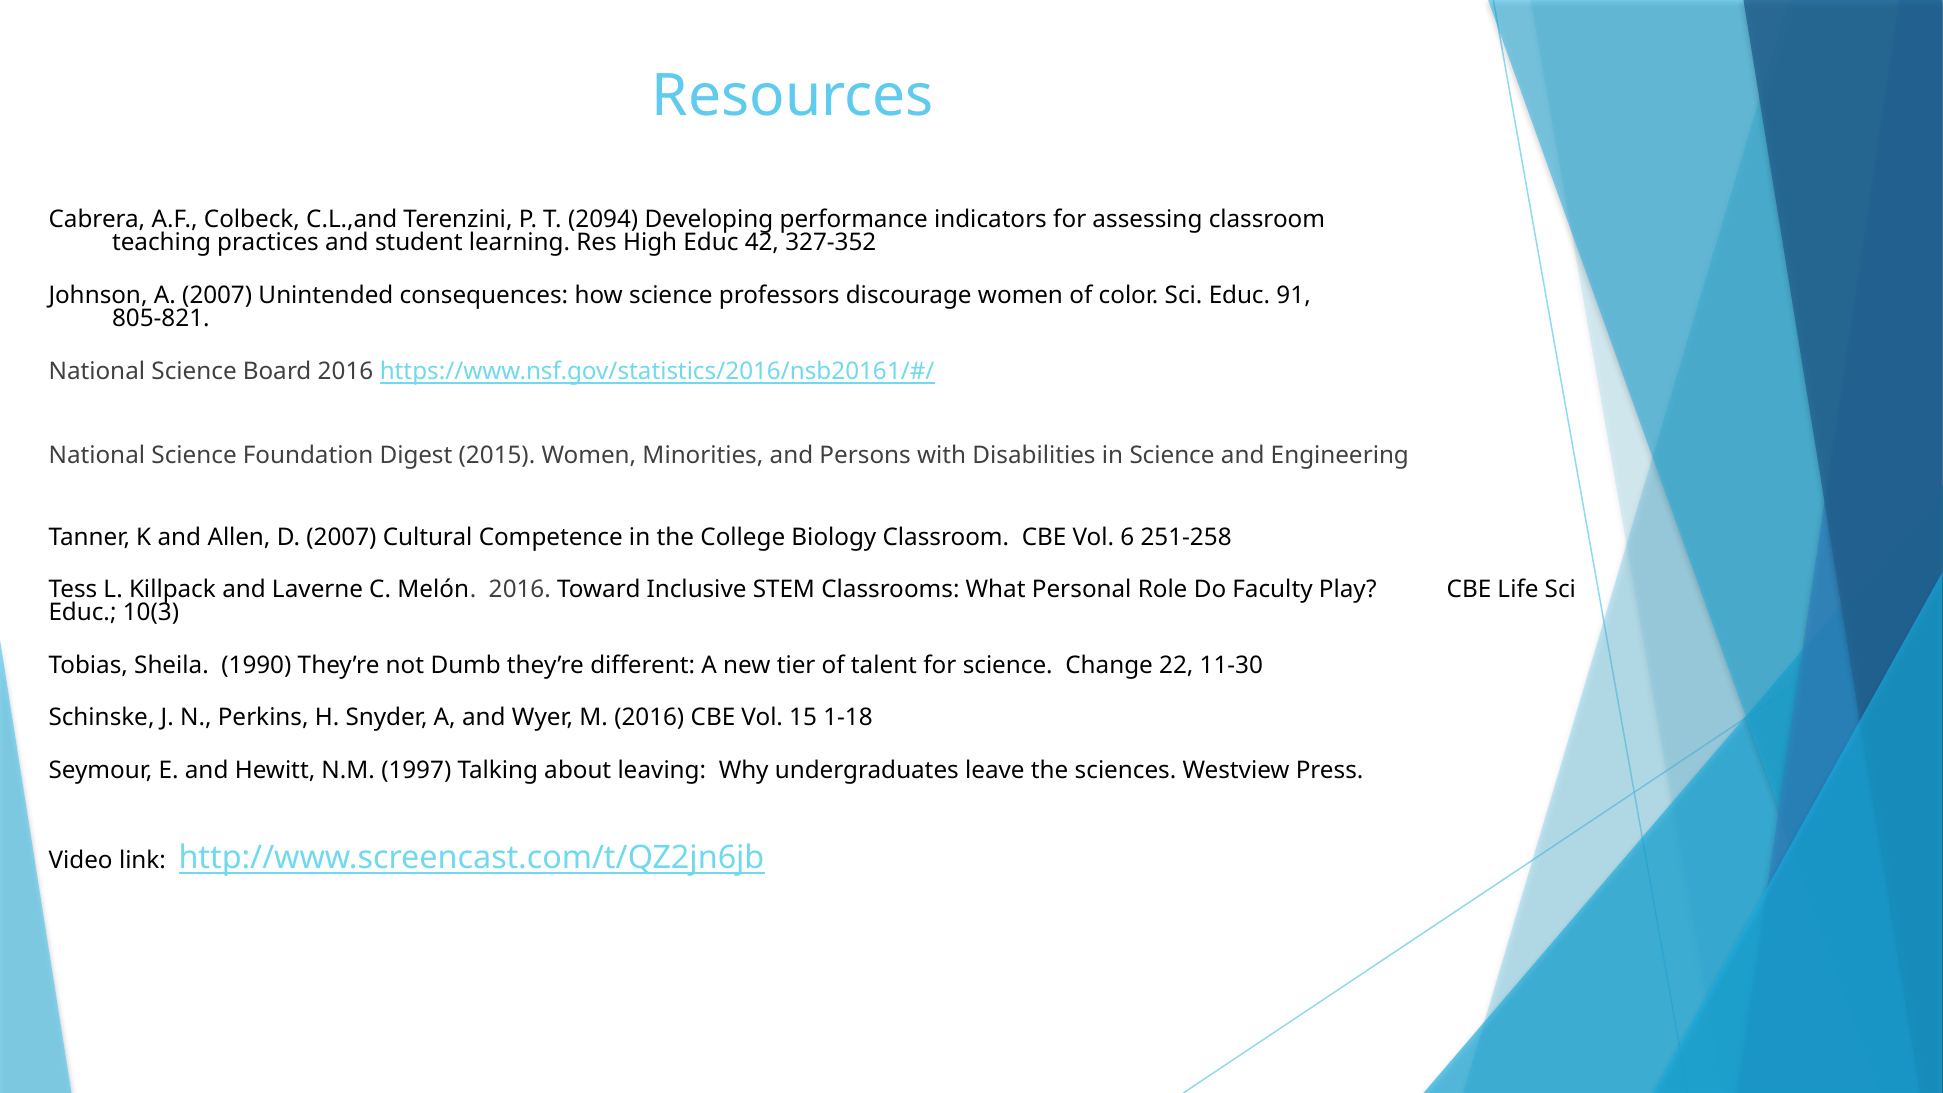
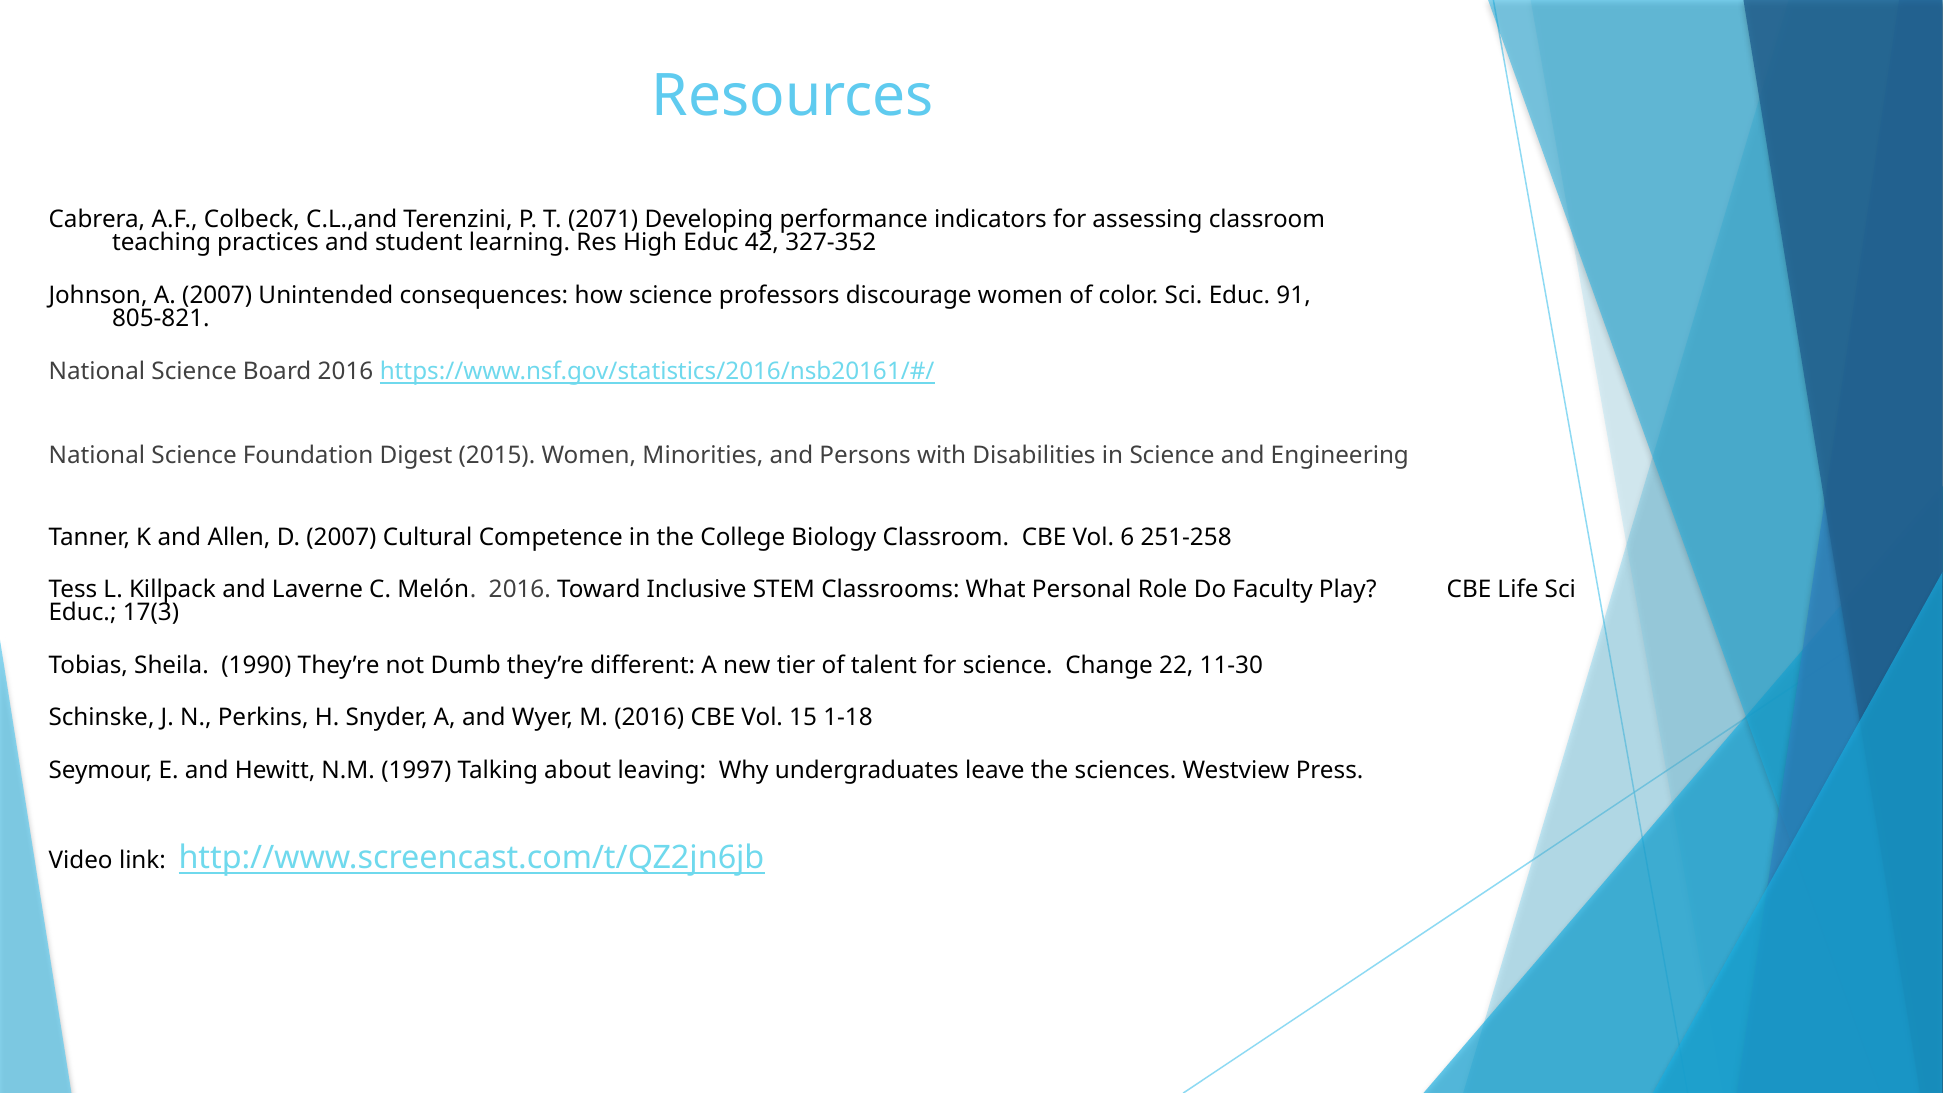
2094: 2094 -> 2071
10(3: 10(3 -> 17(3
